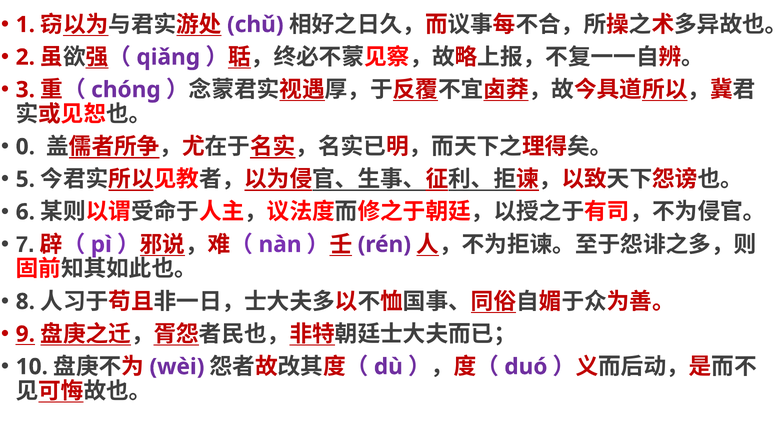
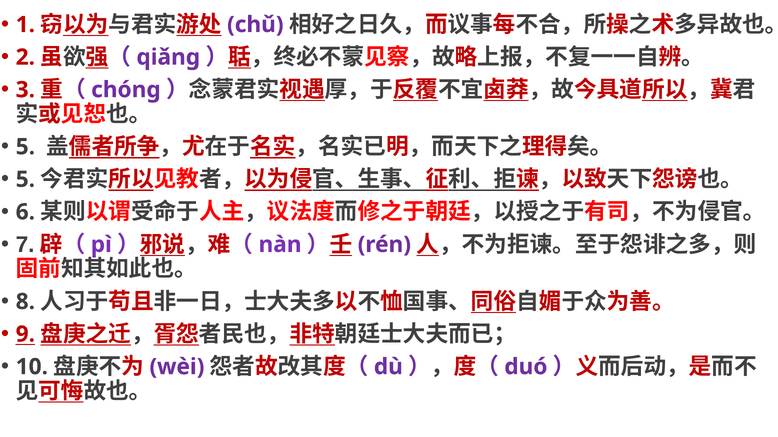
0 at (25, 147): 0 -> 5
